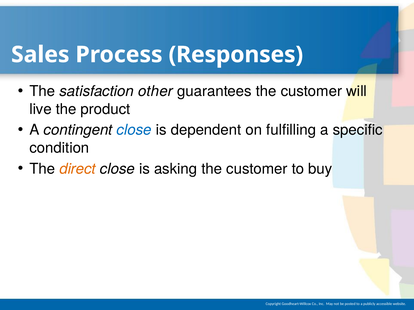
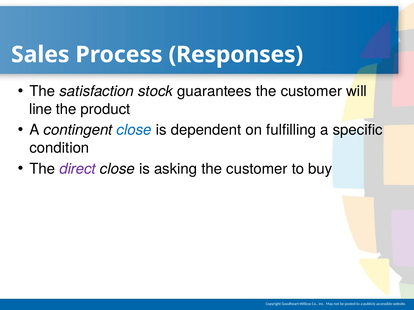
other: other -> stock
live: live -> line
direct colour: orange -> purple
